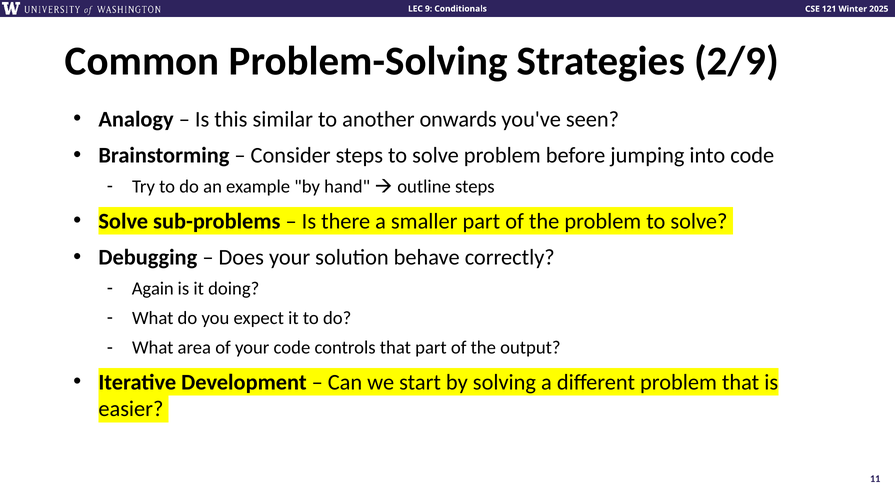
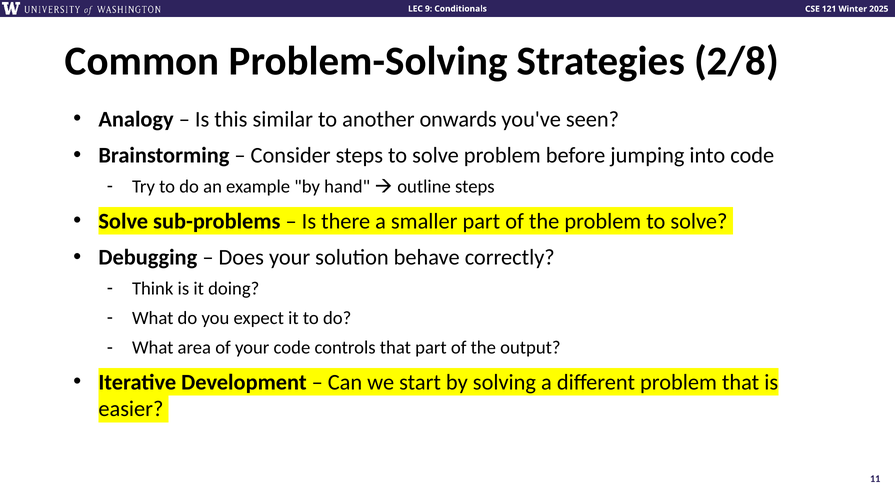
2/9: 2/9 -> 2/8
Again: Again -> Think
